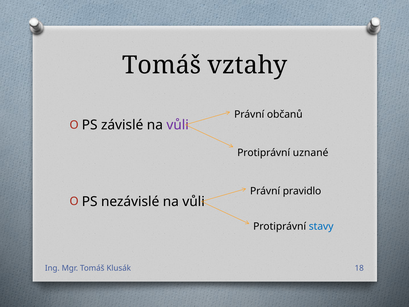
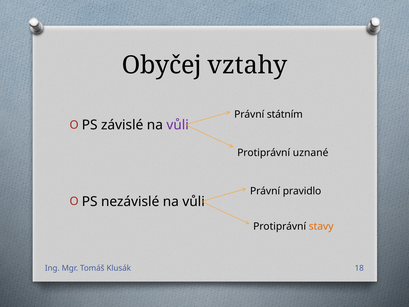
Tomáš at (162, 65): Tomáš -> Obyčej
občanů: občanů -> státním
stavy colour: blue -> orange
